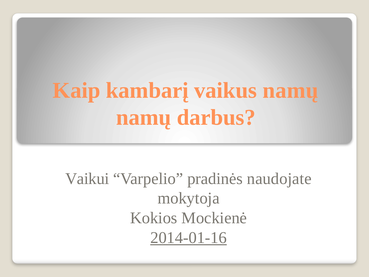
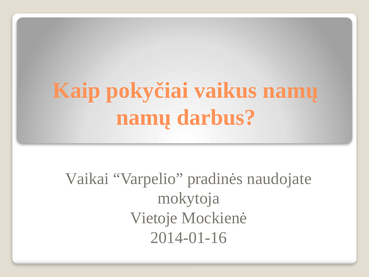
kambarį: kambarį -> pokyčiai
Vaikui: Vaikui -> Vaikai
Kokios: Kokios -> Vietoje
2014-01-16 underline: present -> none
